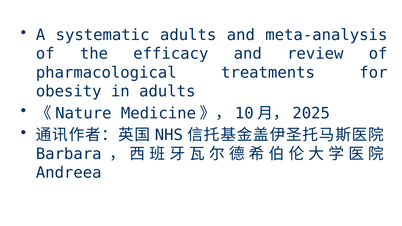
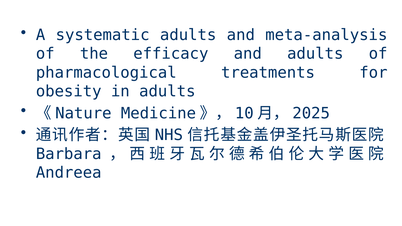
and review: review -> adults
